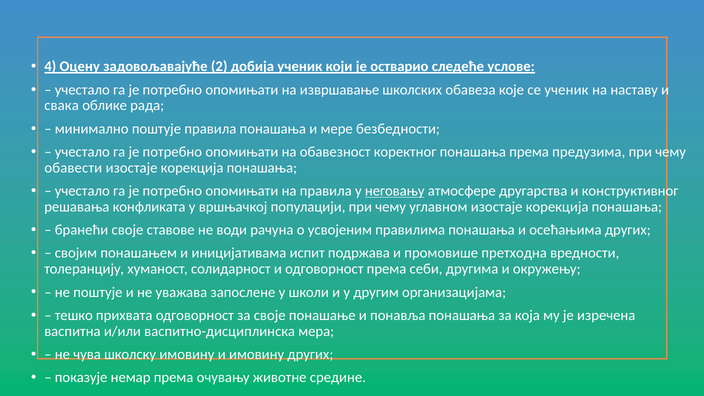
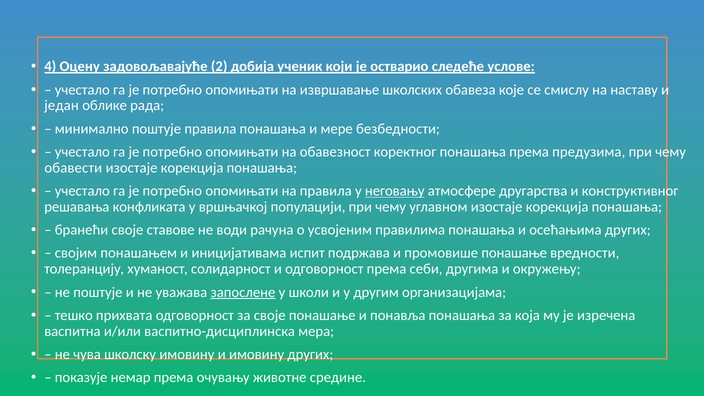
се ученик: ученик -> смислу
свака: свака -> један
промовише претходна: претходна -> понашање
запослене underline: none -> present
